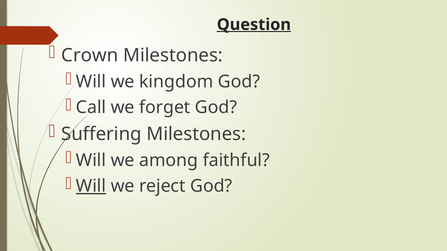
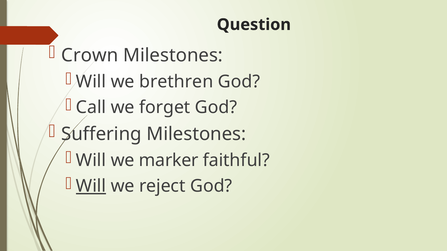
Question underline: present -> none
kingdom: kingdom -> brethren
among: among -> marker
